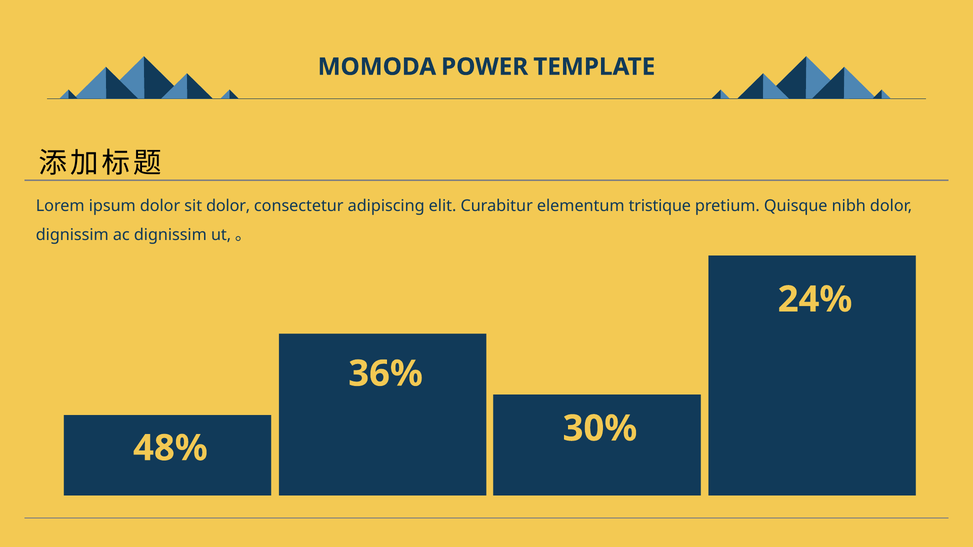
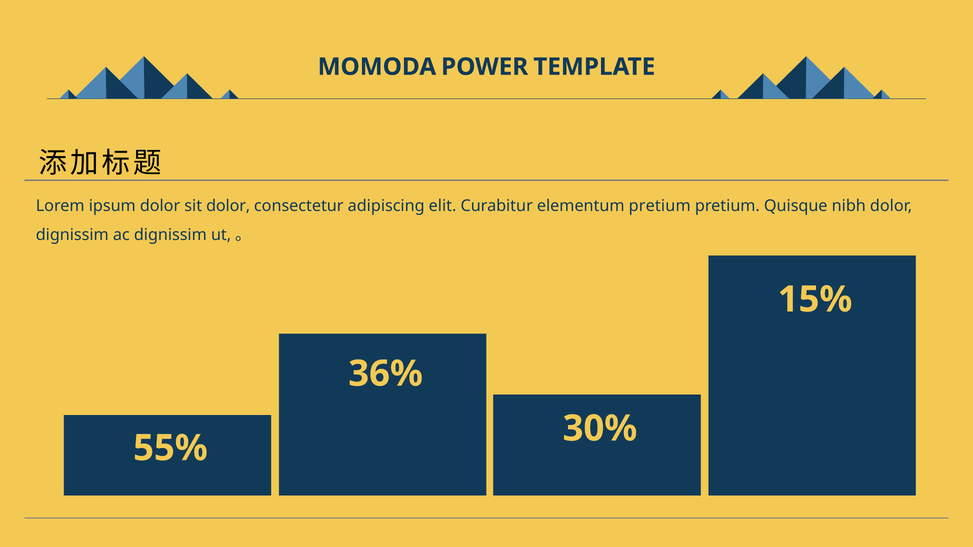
elementum tristique: tristique -> pretium
24%: 24% -> 15%
48%: 48% -> 55%
